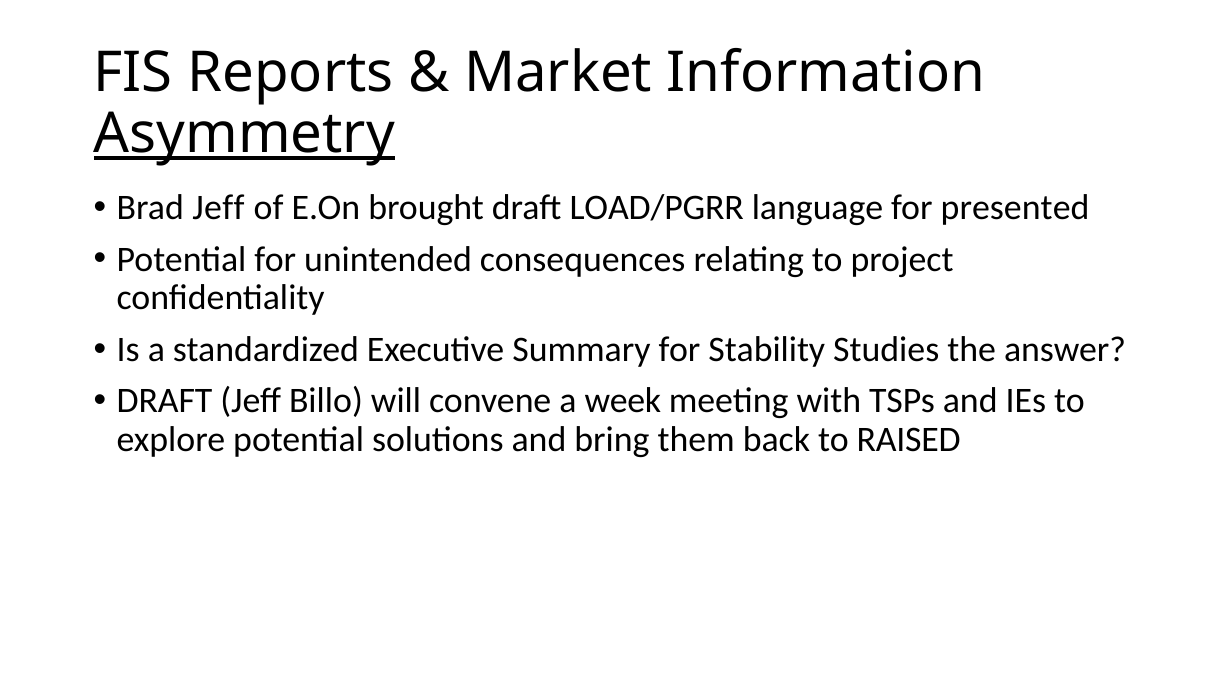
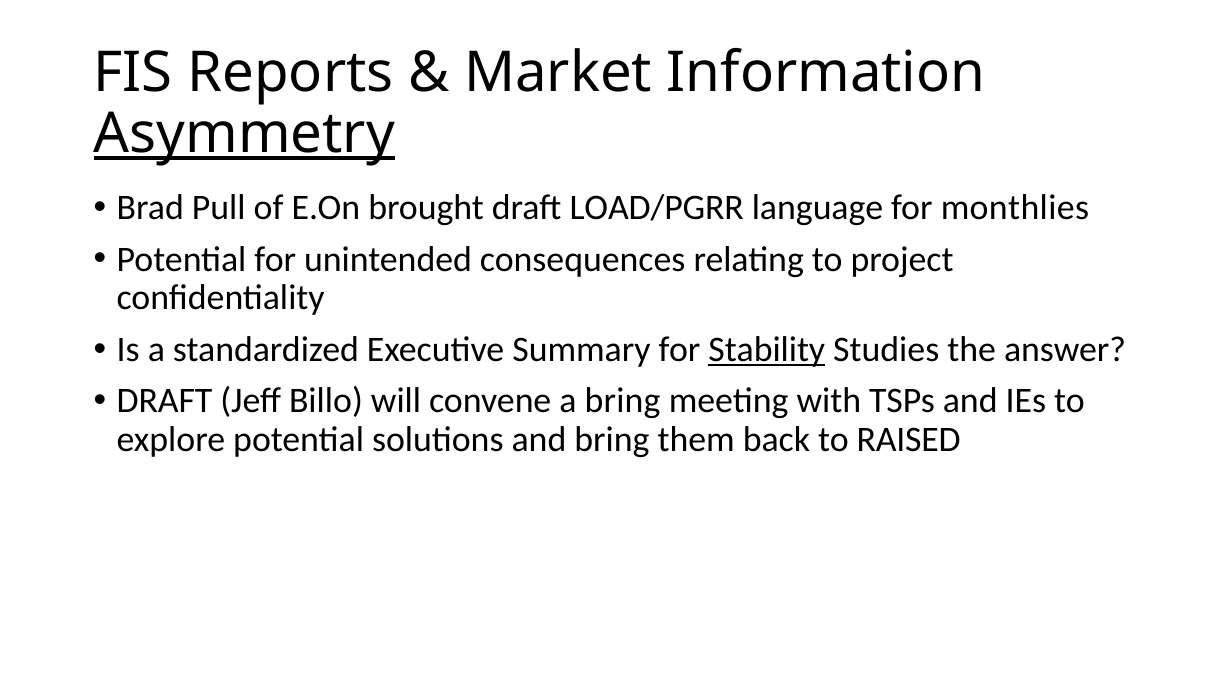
Brad Jeff: Jeff -> Pull
presented: presented -> monthlies
Stability underline: none -> present
a week: week -> bring
